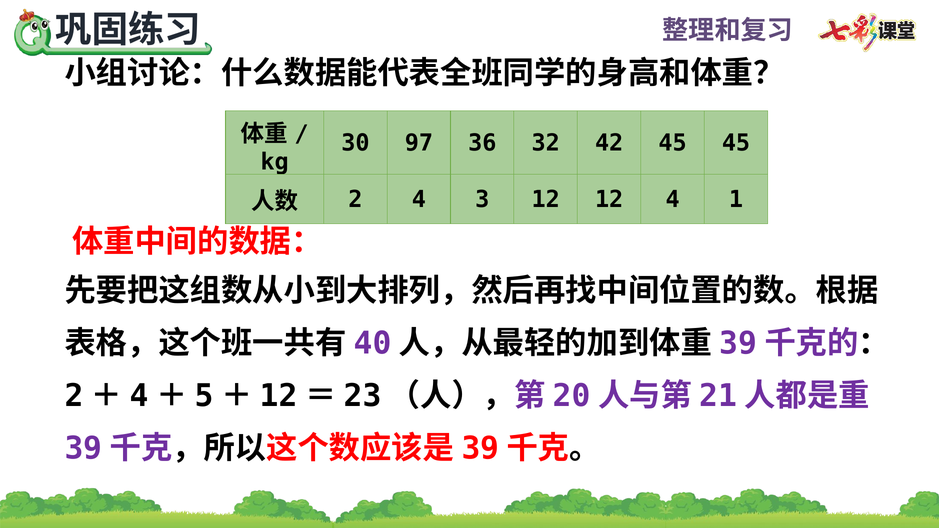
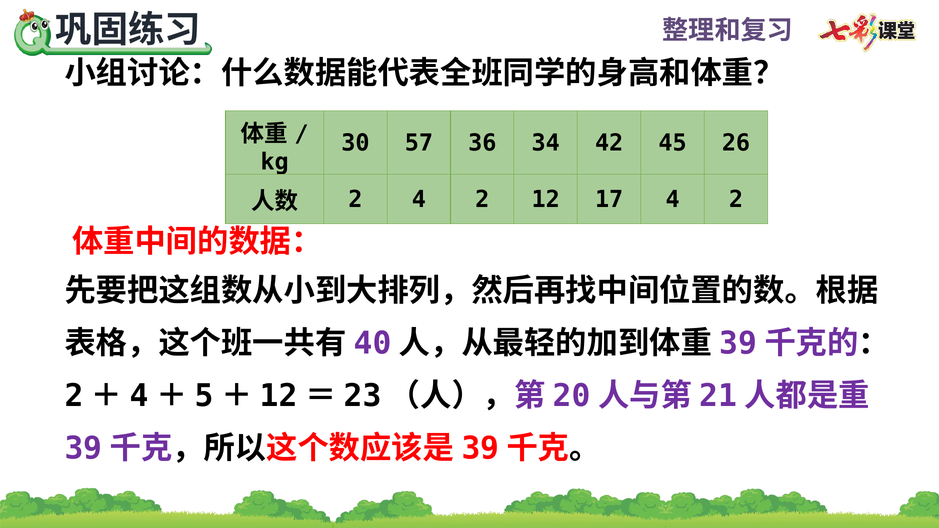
97: 97 -> 57
32: 32 -> 34
45 45: 45 -> 26
2 4 3: 3 -> 2
12 12: 12 -> 17
1 at (736, 199): 1 -> 2
